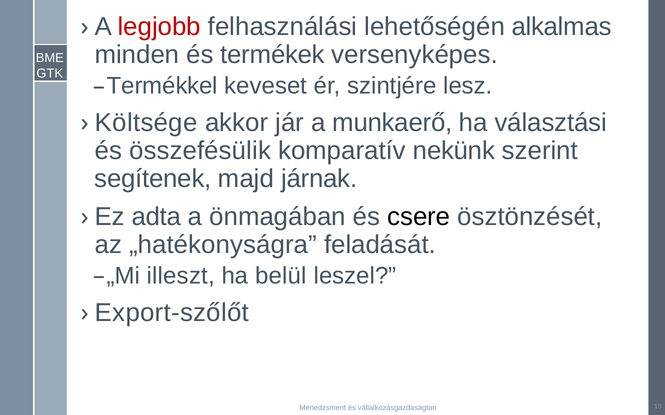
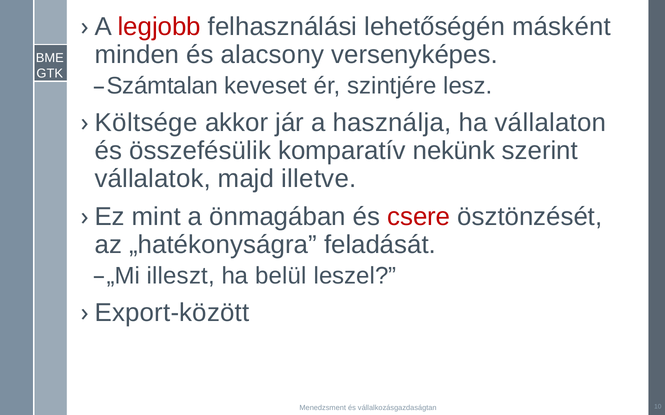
alkalmas: alkalmas -> másként
termékek: termékek -> alacsony
Termékkel: Termékkel -> Számtalan
munkaerő: munkaerő -> használja
választási: választási -> vállalaton
segítenek: segítenek -> vállalatok
járnak: járnak -> illetve
adta: adta -> mint
csere colour: black -> red
Export-szőlőt: Export-szőlőt -> Export-között
